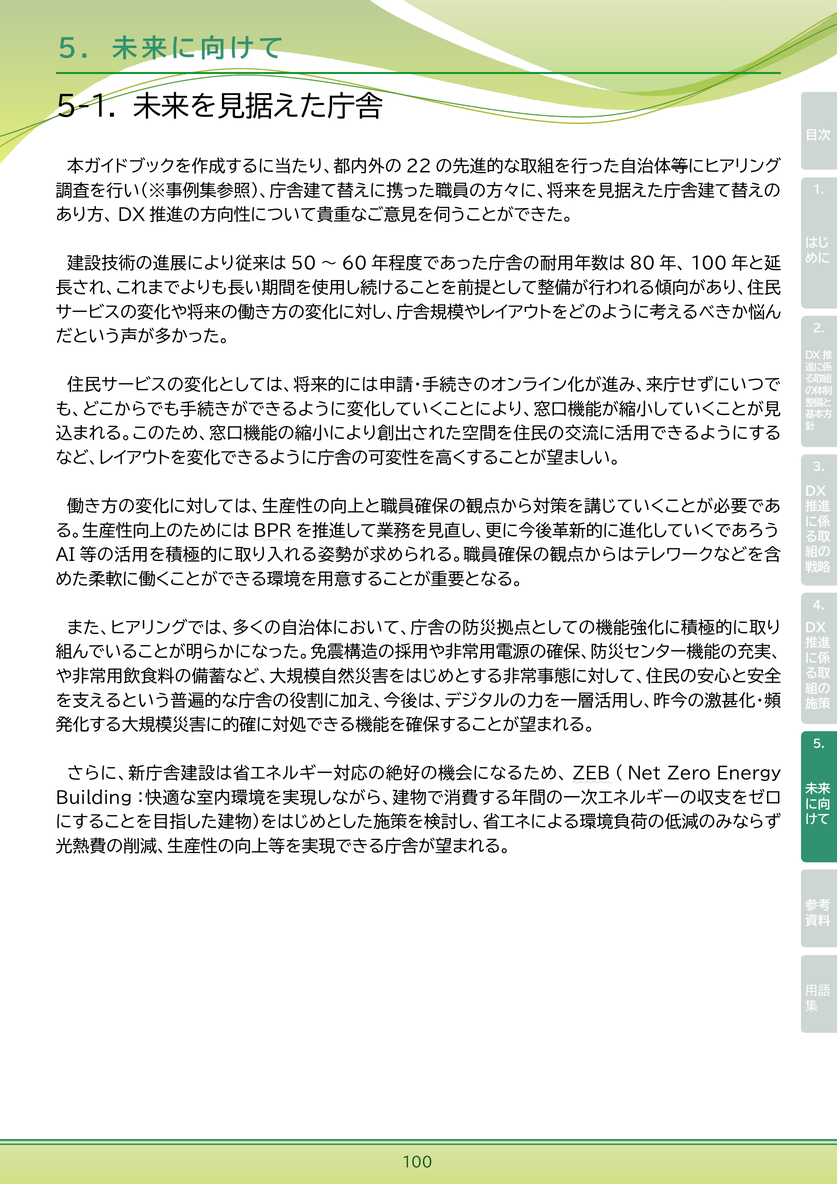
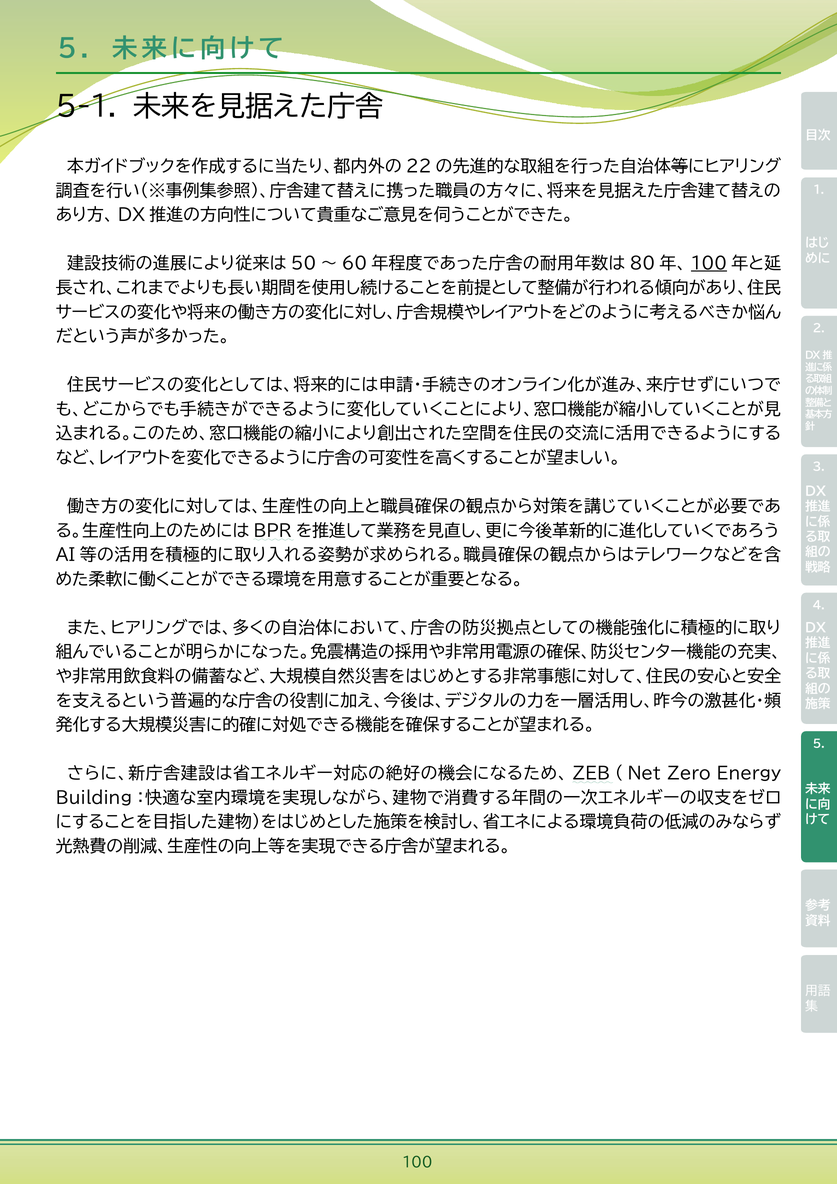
100 at (709, 264) underline: none -> present
